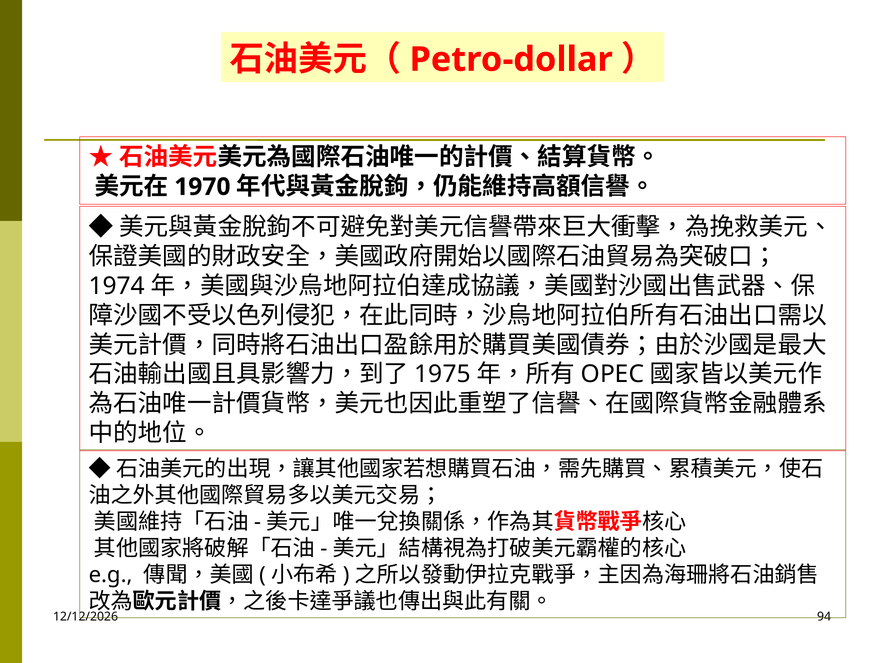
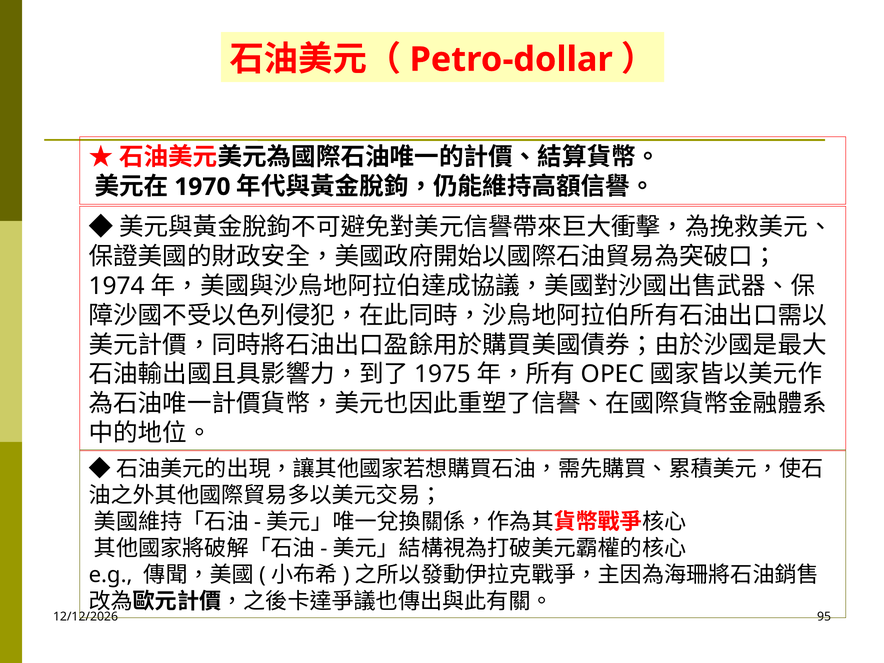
94: 94 -> 95
